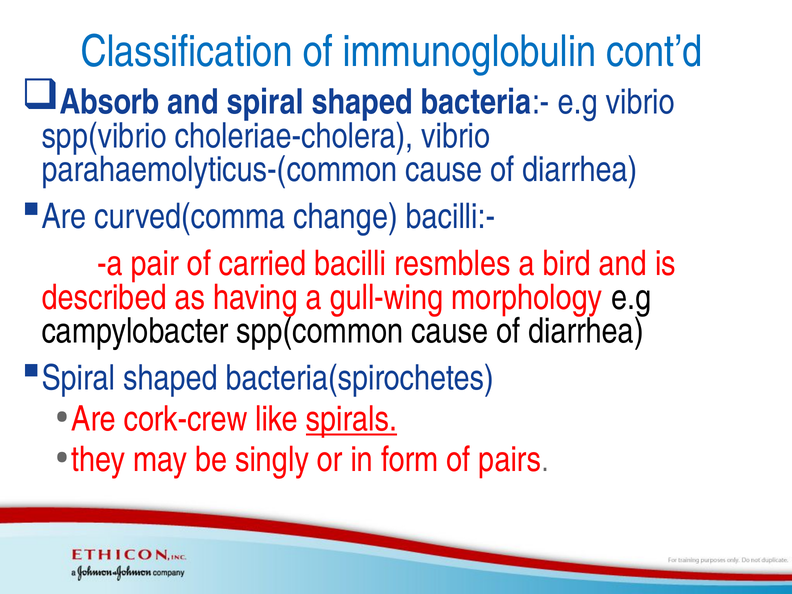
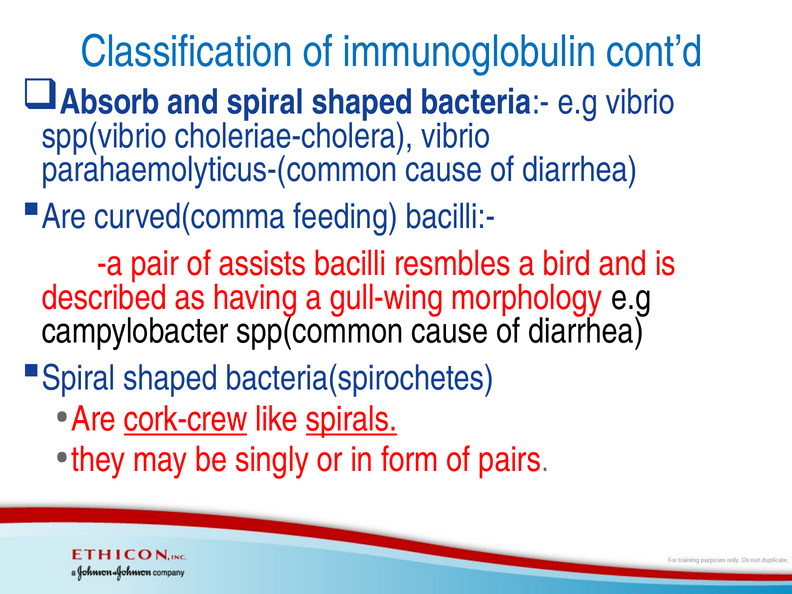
change: change -> feeding
carried: carried -> assists
cork-crew underline: none -> present
